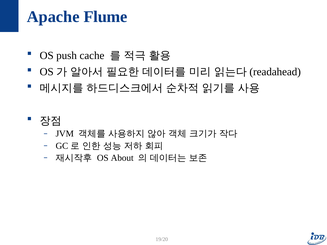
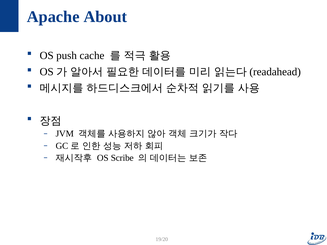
Flume: Flume -> About
About: About -> Scribe
